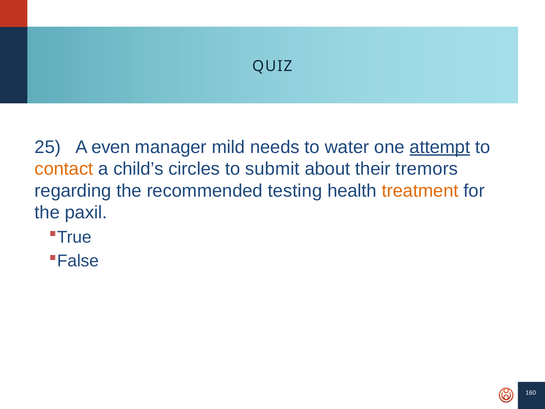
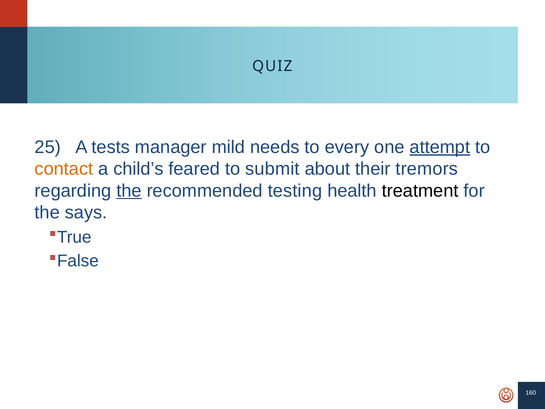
even: even -> tests
water: water -> every
circles: circles -> feared
the at (129, 191) underline: none -> present
treatment colour: orange -> black
paxil: paxil -> says
